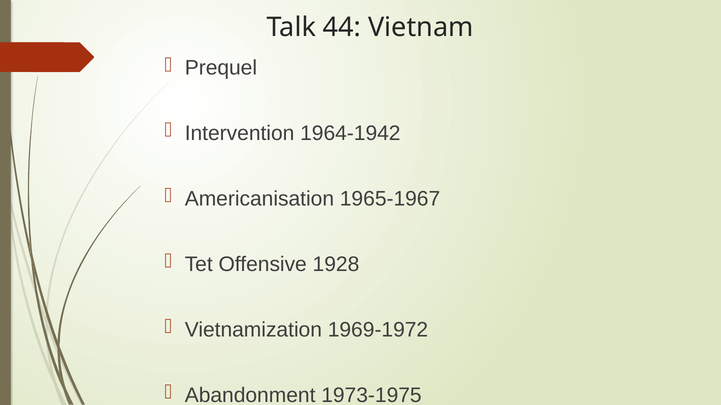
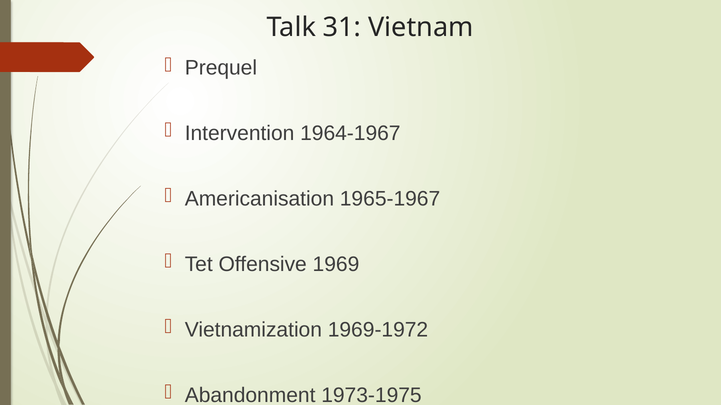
44: 44 -> 31
1964-1942: 1964-1942 -> 1964-1967
1928: 1928 -> 1969
